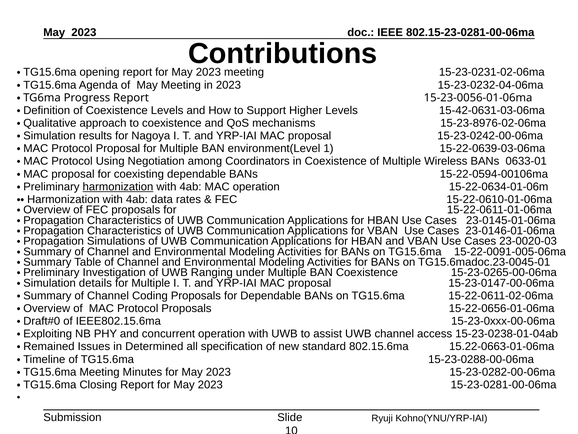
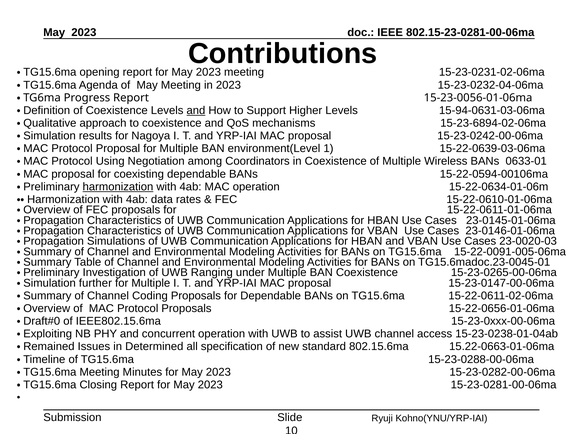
and at (196, 110) underline: none -> present
15-42-0631-03-06ma: 15-42-0631-03-06ma -> 15-94-0631-03-06ma
15-23-8976-02-06ma: 15-23-8976-02-06ma -> 15-23-6894-02-06ma
details: details -> further
